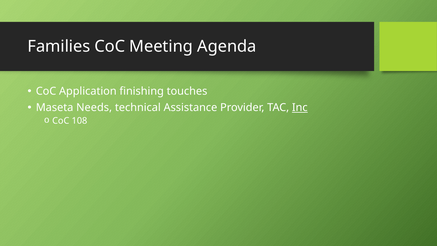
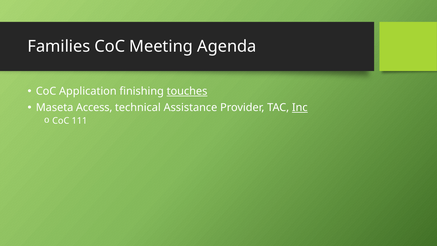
touches underline: none -> present
Needs: Needs -> Access
108: 108 -> 111
